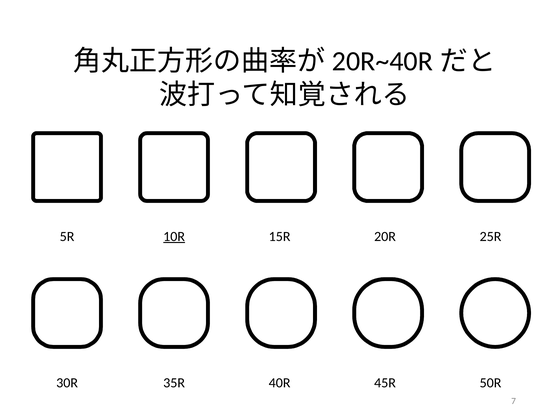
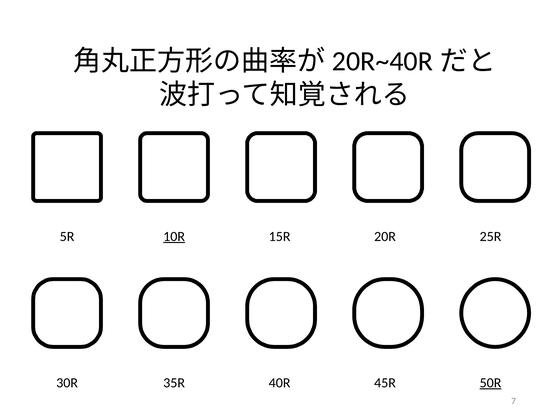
50R underline: none -> present
